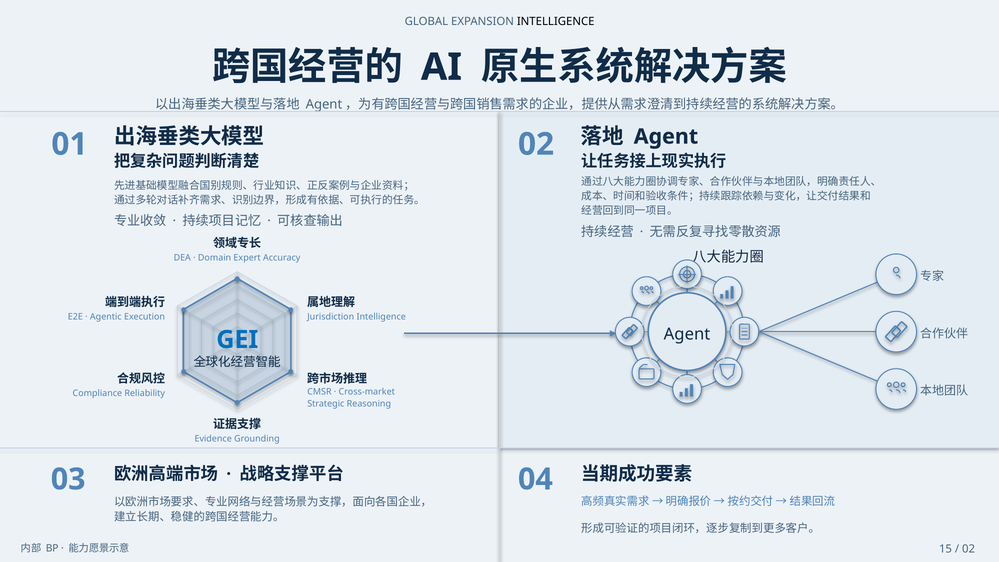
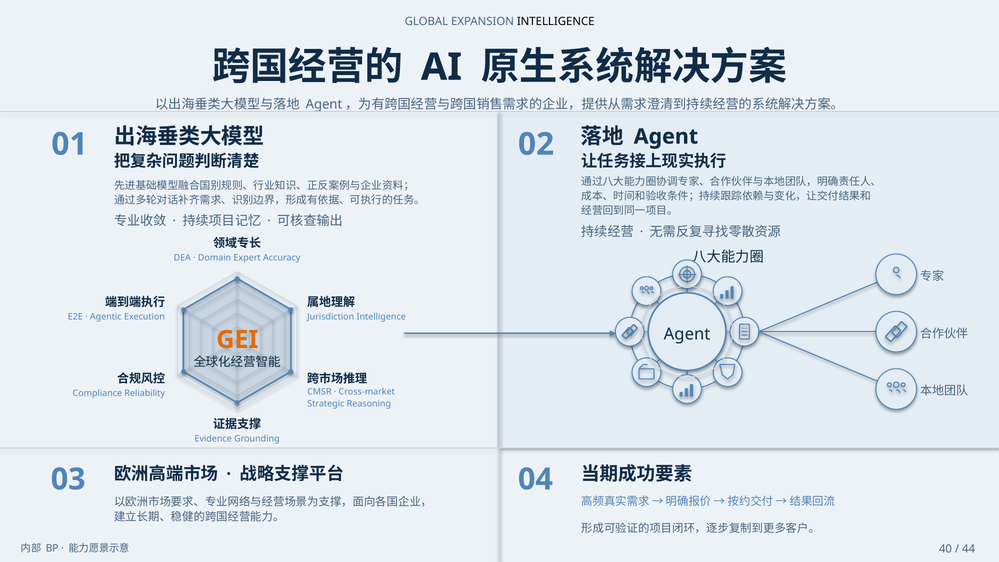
GEI colour: blue -> orange
15: 15 -> 40
02 at (969, 549): 02 -> 44
